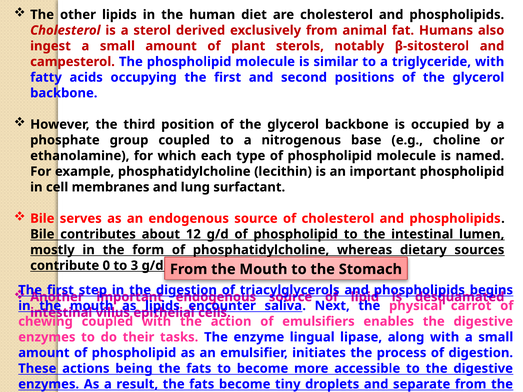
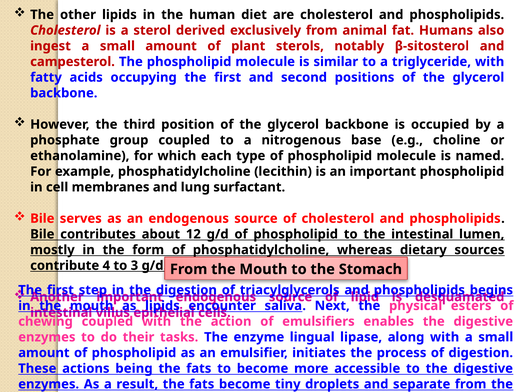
0: 0 -> 4
carrot: carrot -> esters
